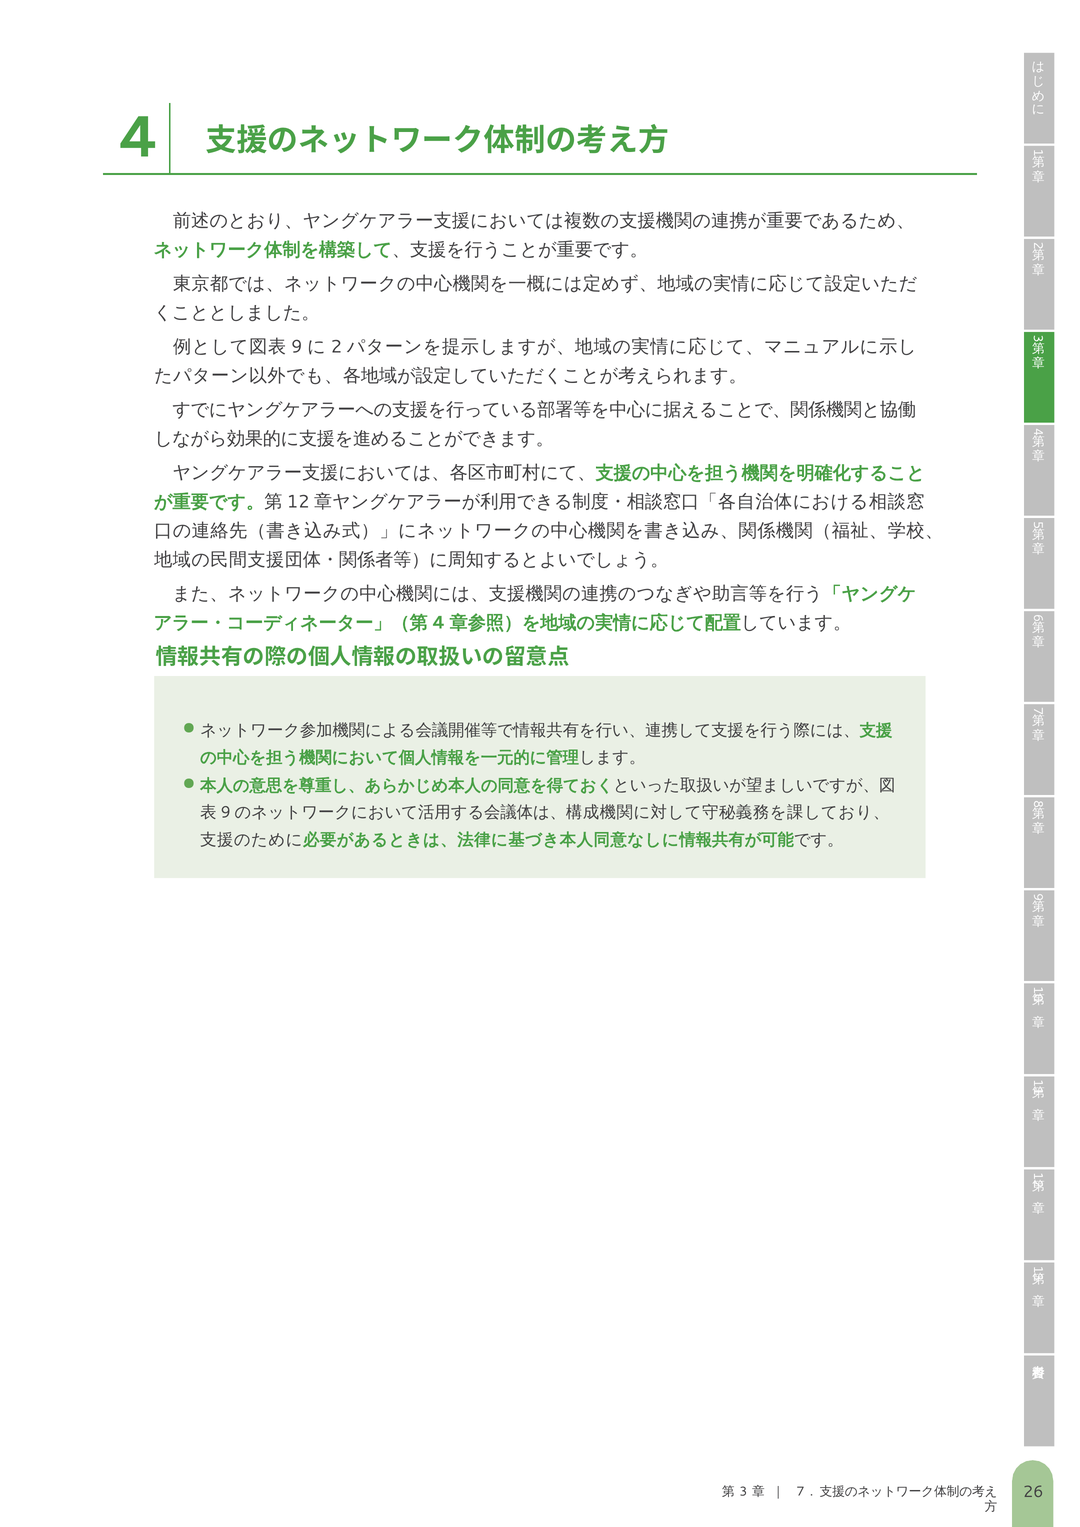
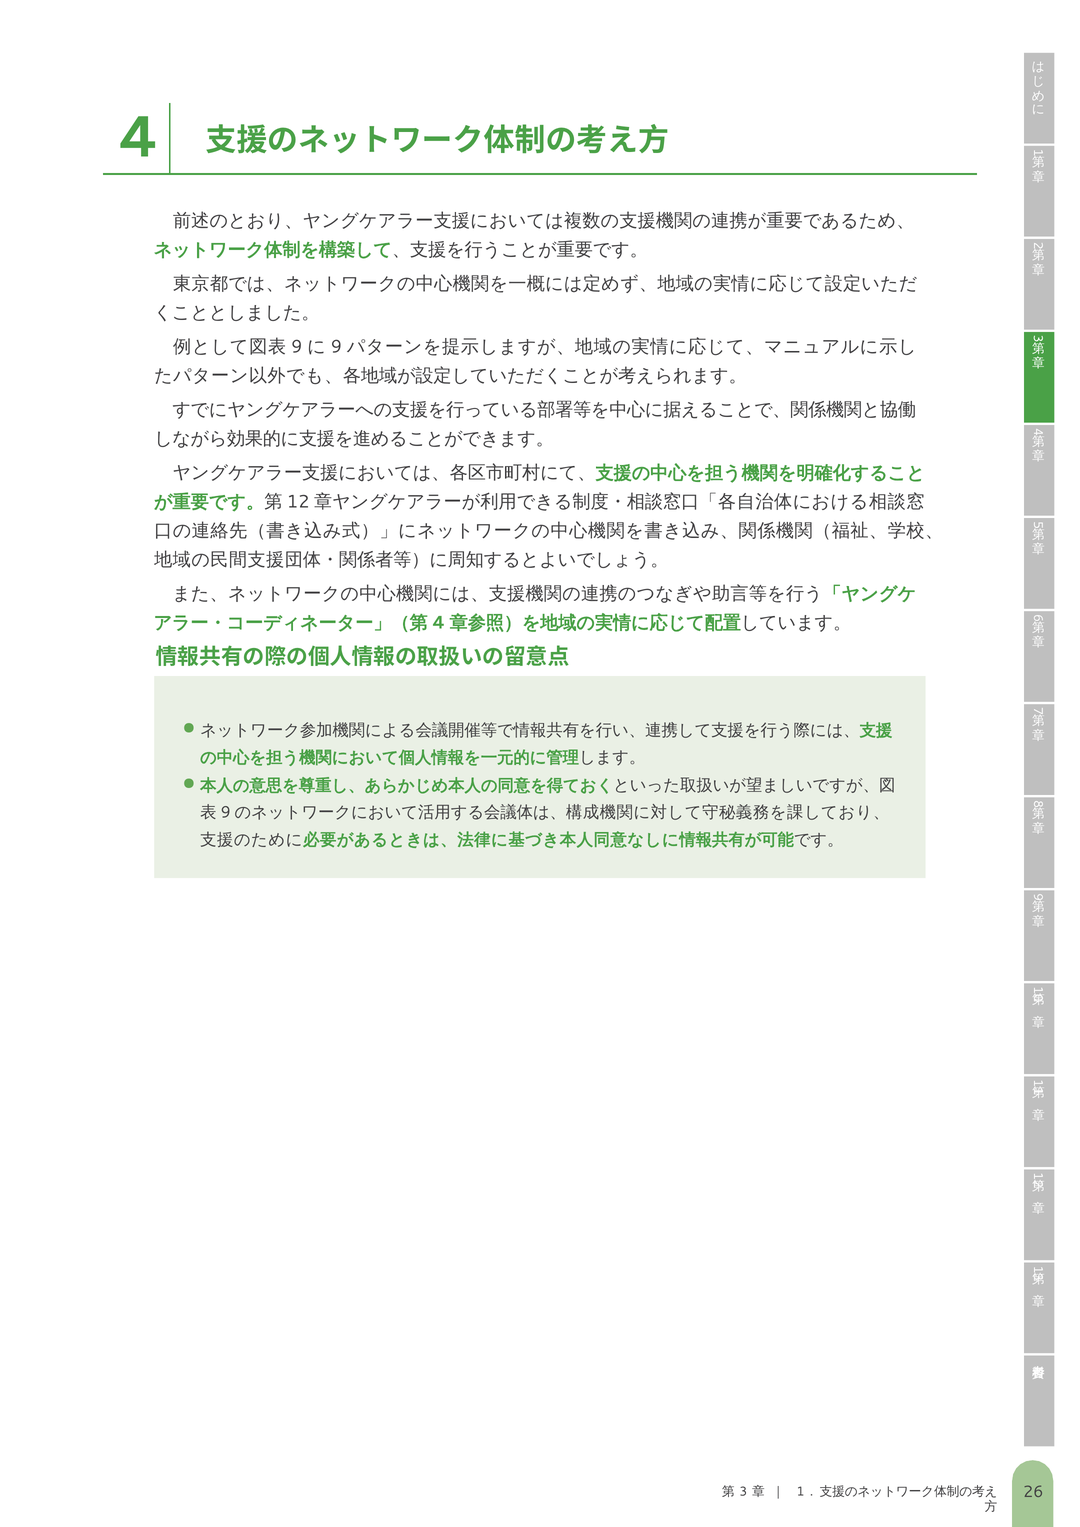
2 at (336, 347): 2 -> 9
7 at (800, 1492): 7 -> 1
